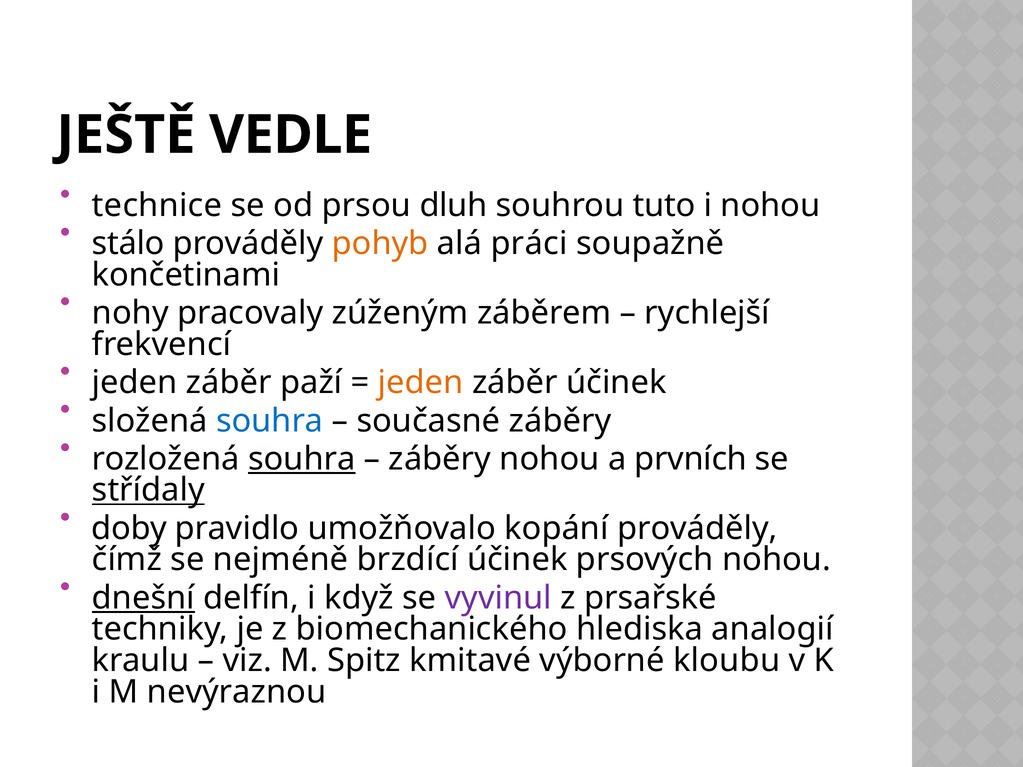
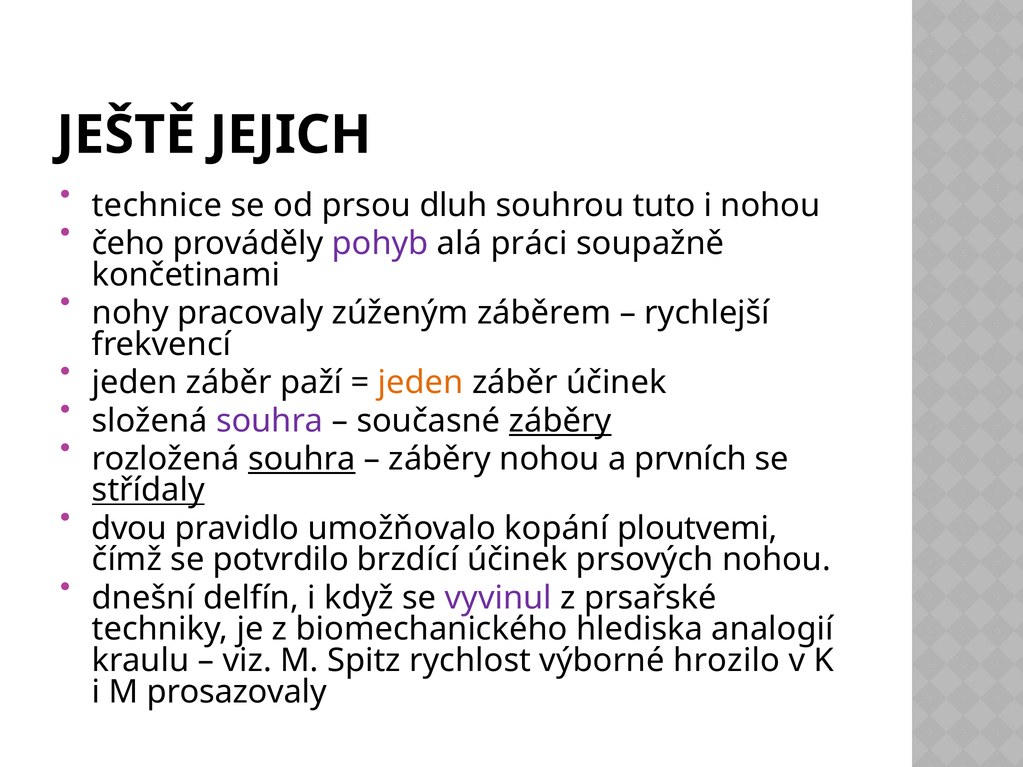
VEDLE: VEDLE -> JEJICH
stálo: stálo -> čeho
pohyb colour: orange -> purple
souhra at (270, 421) colour: blue -> purple
záběry at (560, 421) underline: none -> present
doby: doby -> dvou
kopání prováděly: prováděly -> ploutvemi
nejméně: nejméně -> potvrdilo
dnešní underline: present -> none
kmitavé: kmitavé -> rychlost
kloubu: kloubu -> hrozilo
nevýraznou: nevýraznou -> prosazovaly
